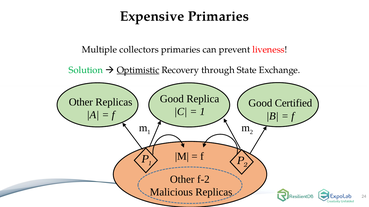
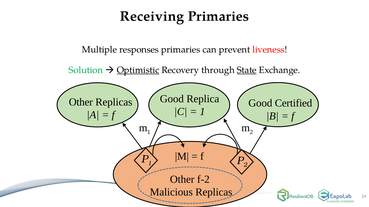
Expensive: Expensive -> Receiving
collectors: collectors -> responses
State underline: none -> present
